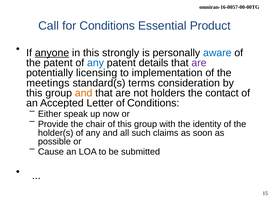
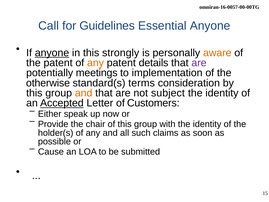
for Conditions: Conditions -> Guidelines
Essential Product: Product -> Anyone
aware colour: blue -> orange
any at (96, 63) colour: blue -> orange
licensing: licensing -> meetings
meetings: meetings -> otherwise
holders: holders -> subject
contact at (222, 93): contact -> identity
Accepted underline: none -> present
of Conditions: Conditions -> Customers
